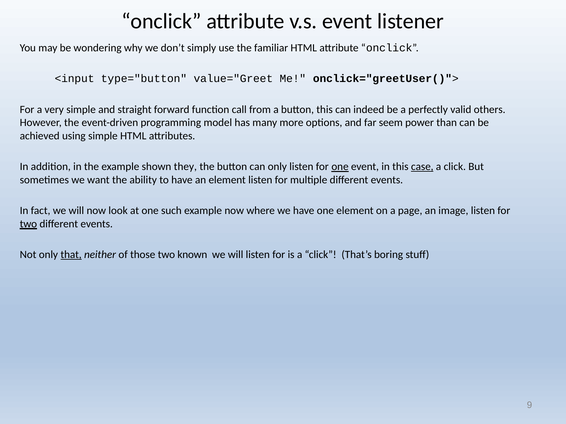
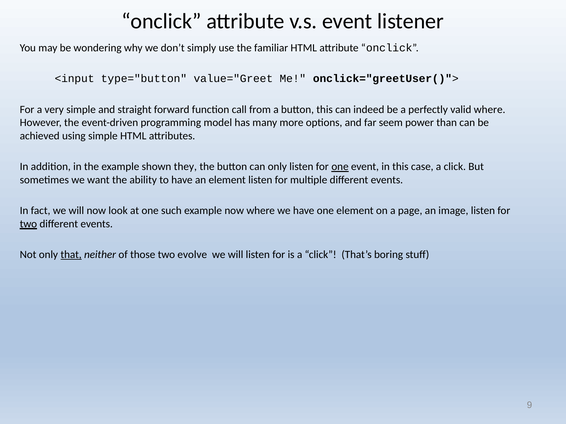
valid others: others -> where
case underline: present -> none
known: known -> evolve
